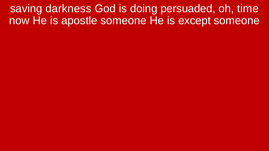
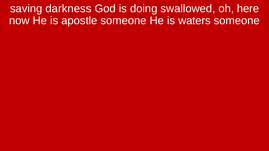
persuaded: persuaded -> swallowed
time: time -> here
except: except -> waters
